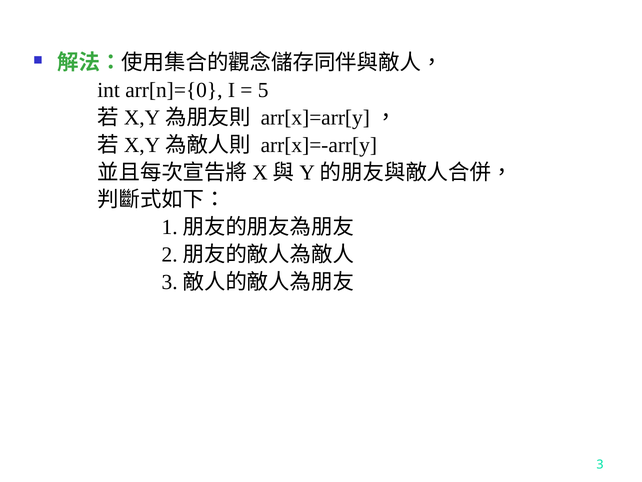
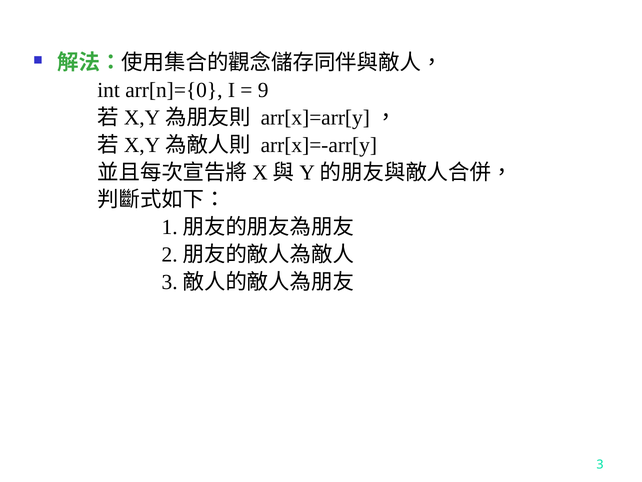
5: 5 -> 9
